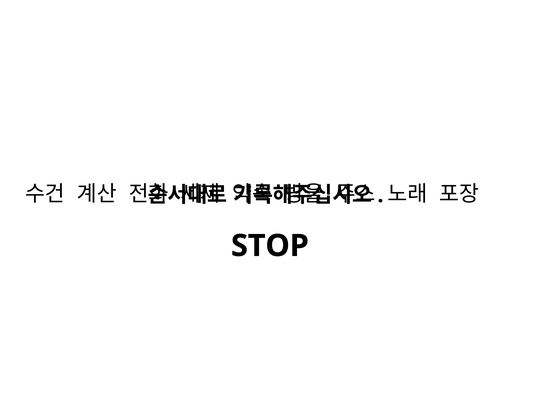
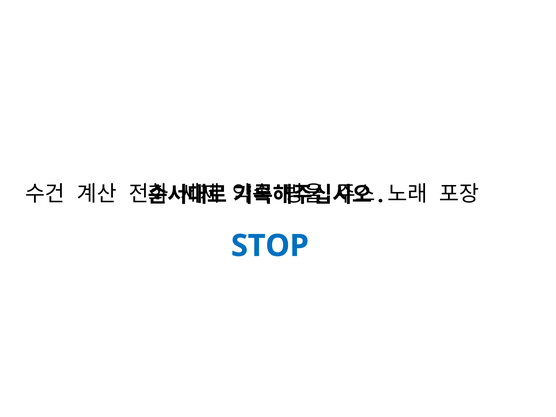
STOP colour: black -> blue
